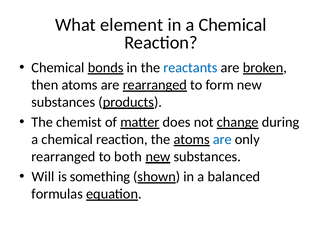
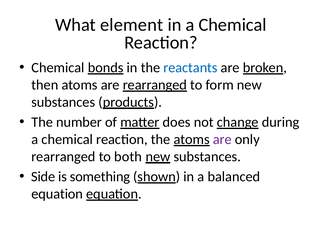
chemist: chemist -> number
are at (222, 139) colour: blue -> purple
Will: Will -> Side
formulas at (57, 194): formulas -> equation
